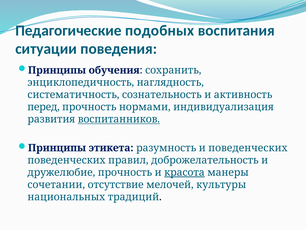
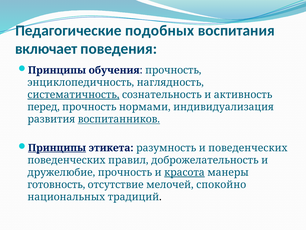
ситуации: ситуации -> включает
обучения сохранить: сохранить -> прочность
систематичность underline: none -> present
Принципы at (57, 148) underline: none -> present
сочетании: сочетании -> готовность
культуры: культуры -> спокойно
